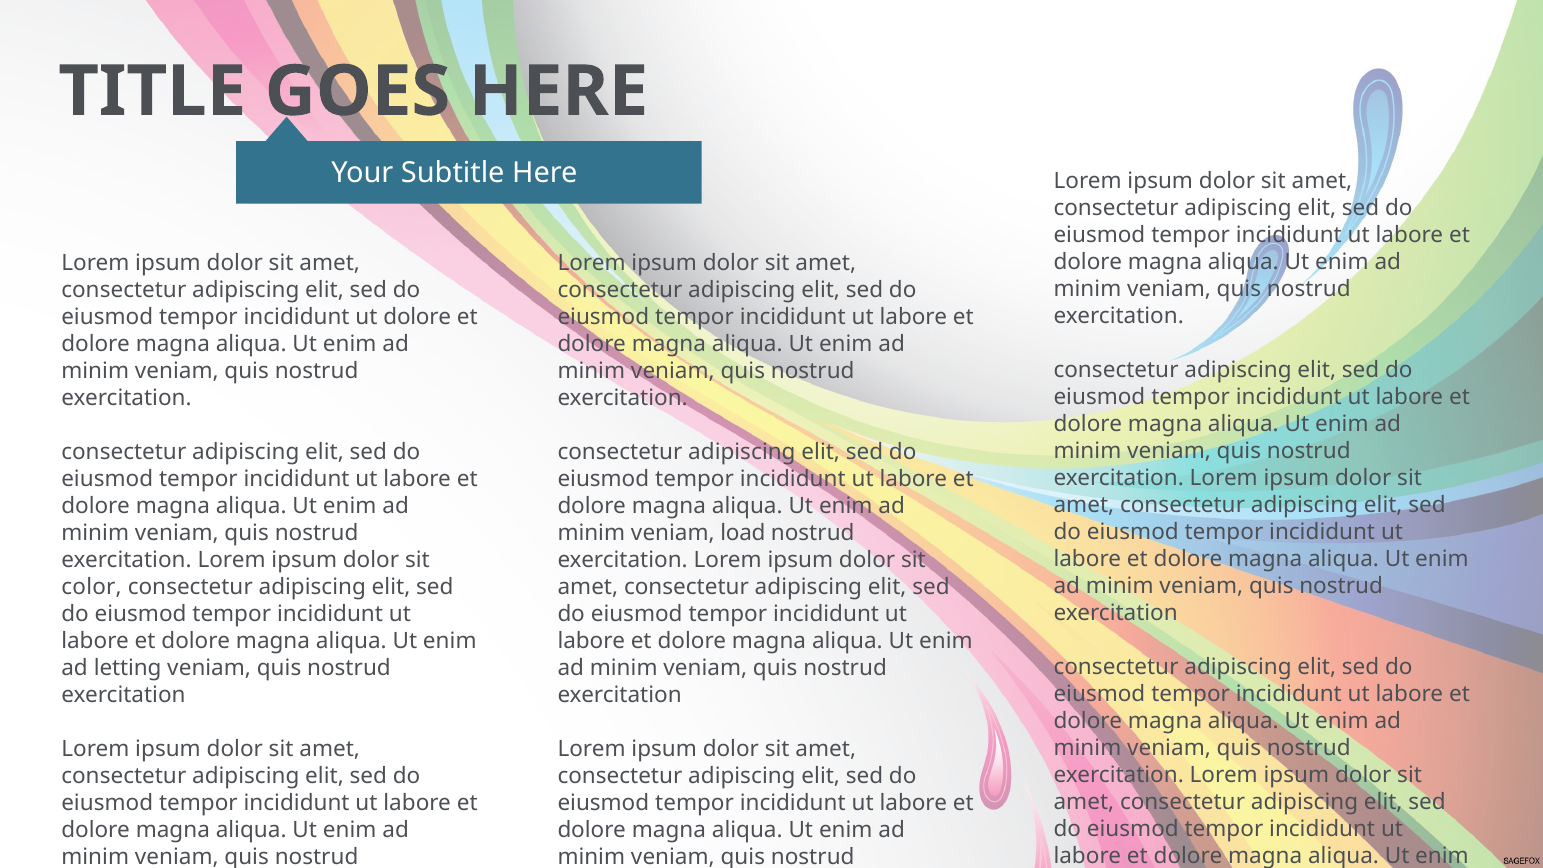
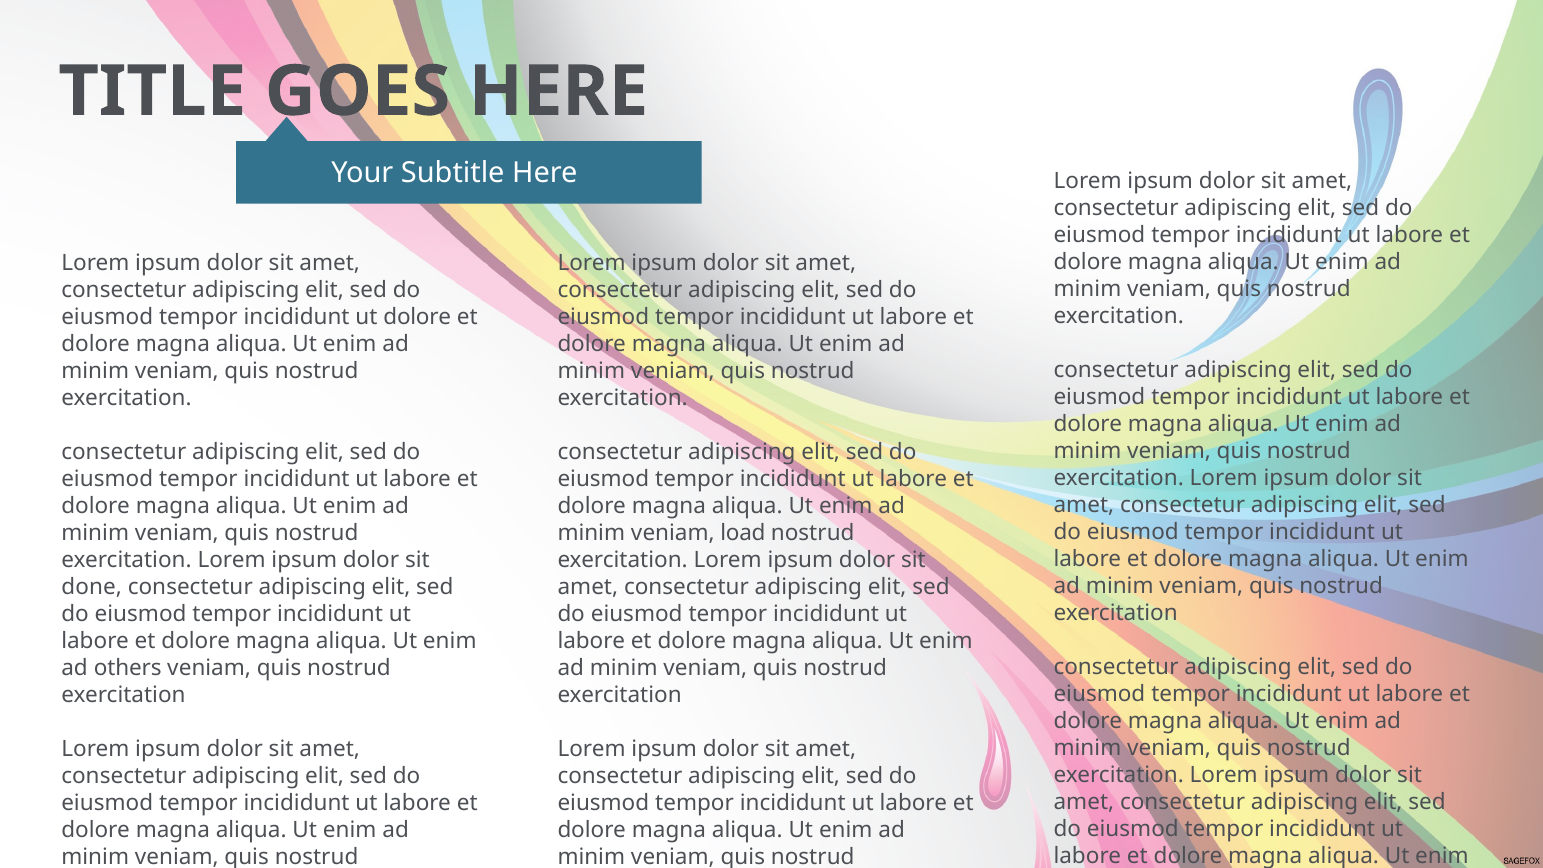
color: color -> done
letting: letting -> others
